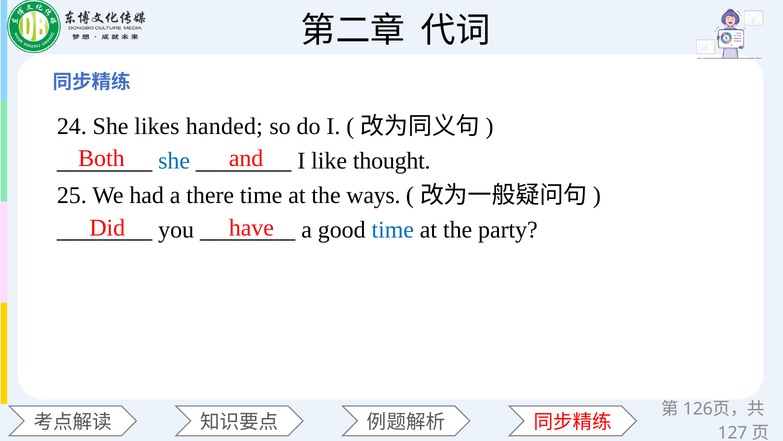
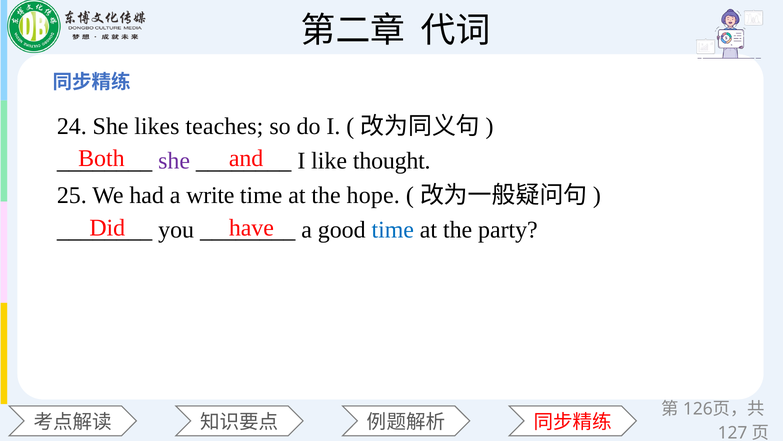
handed: handed -> teaches
she at (174, 161) colour: blue -> purple
there: there -> write
ways: ways -> hope
